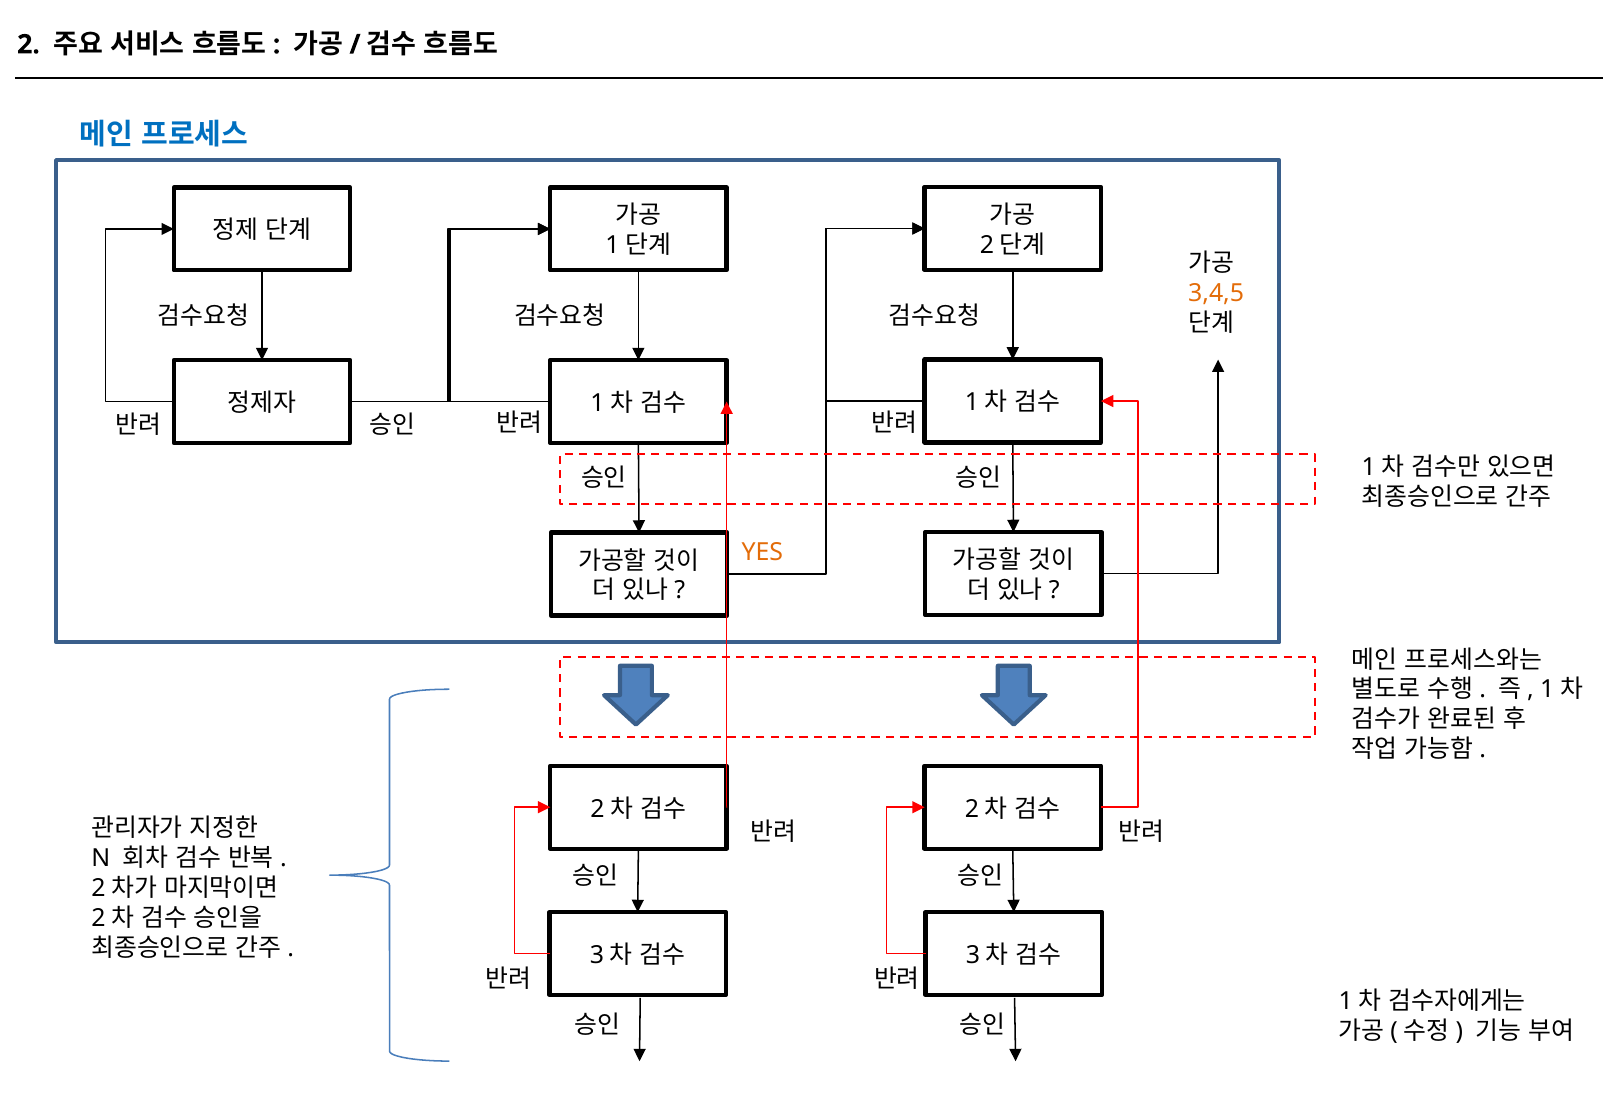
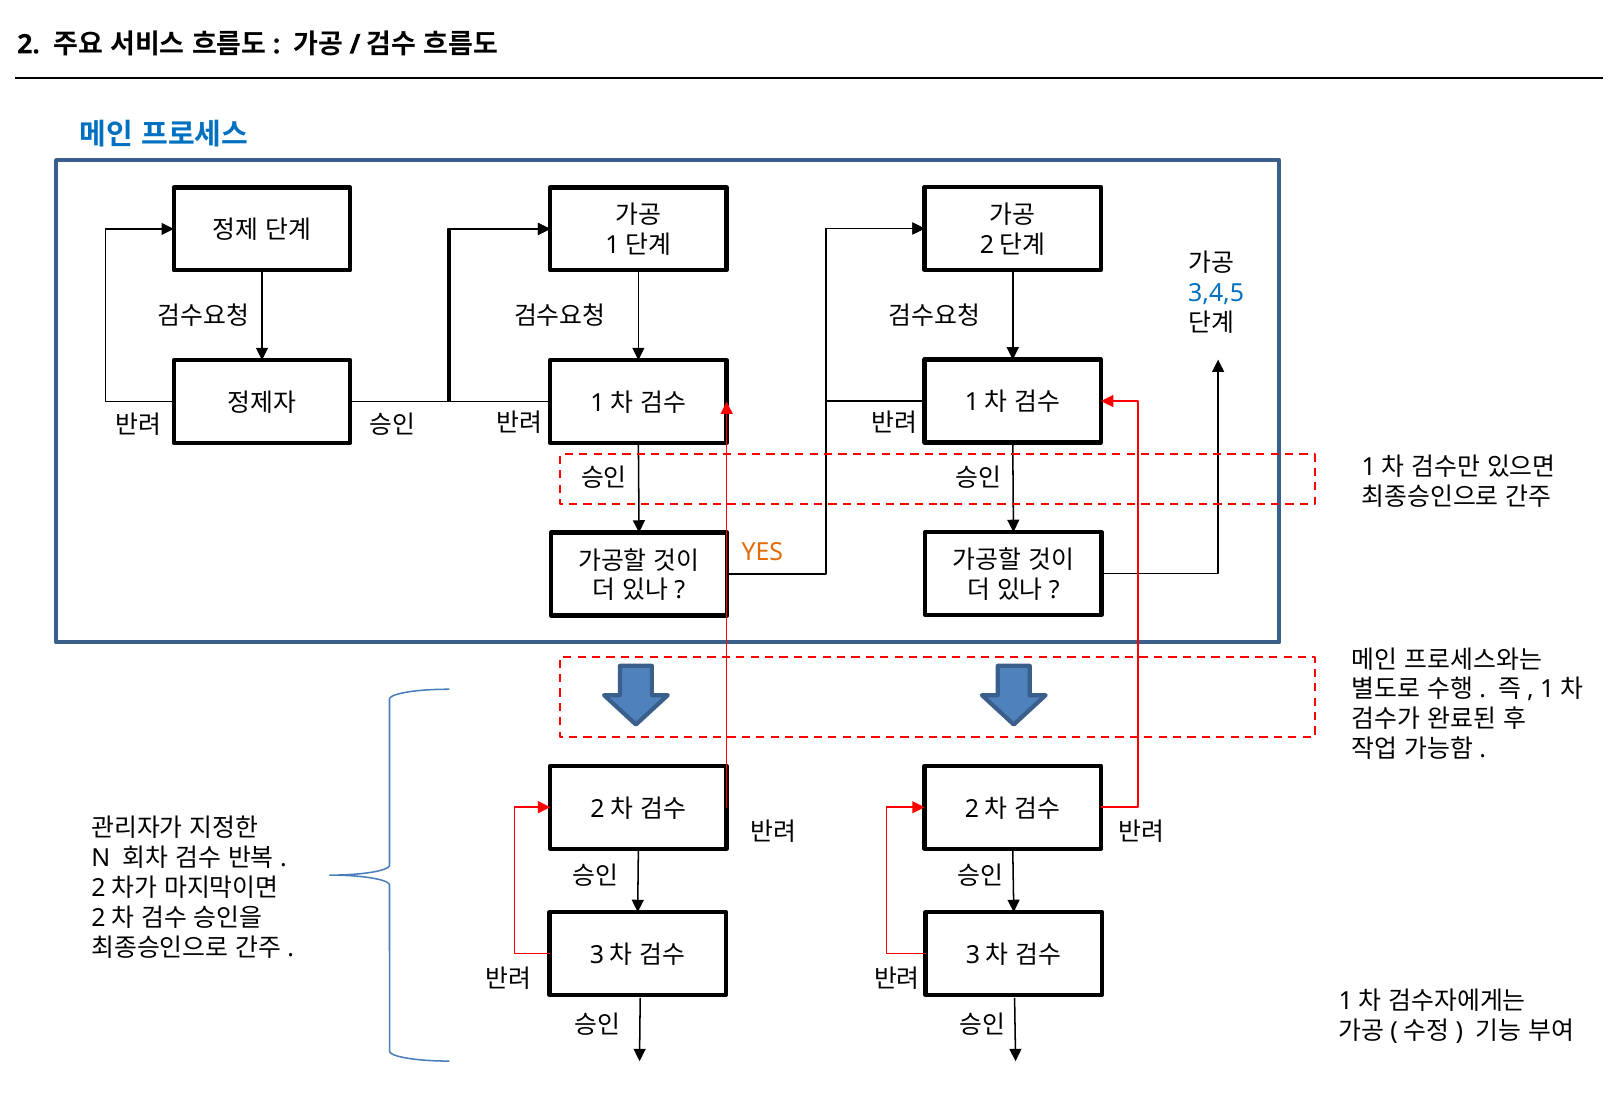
3,4,5 colour: orange -> blue
